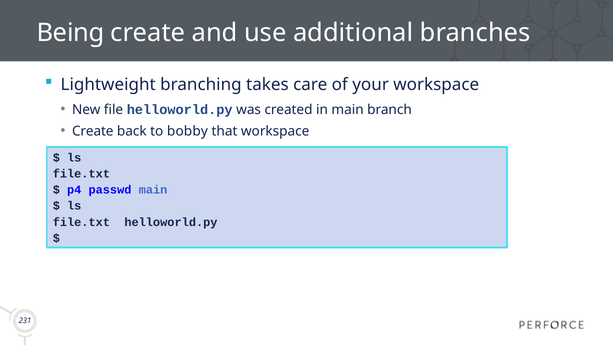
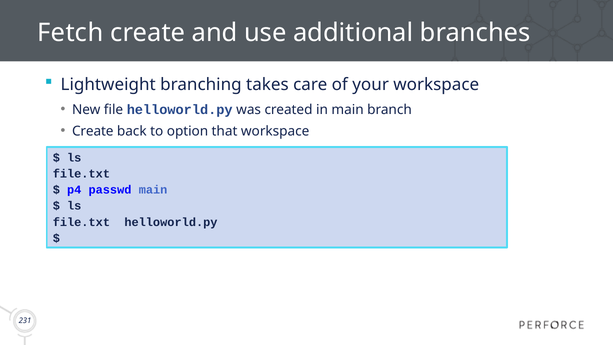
Being: Being -> Fetch
bobby: bobby -> option
